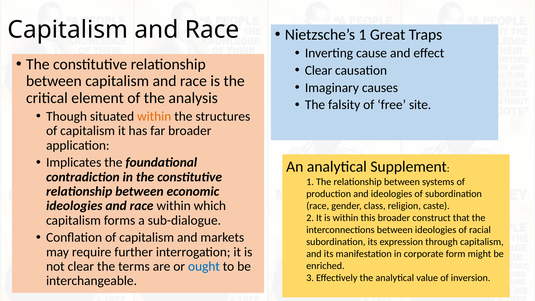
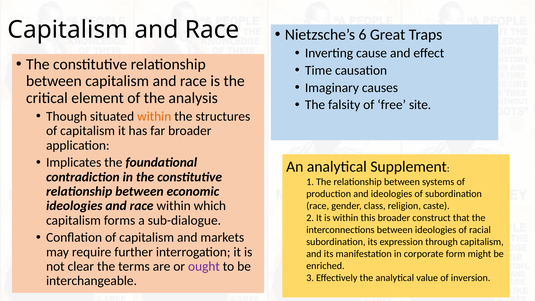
Nietzsche’s 1: 1 -> 6
Clear at (319, 70): Clear -> Time
ought colour: blue -> purple
